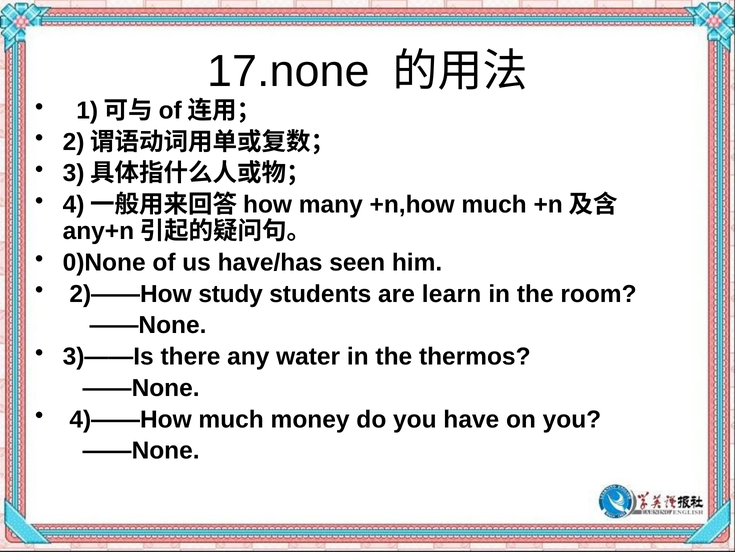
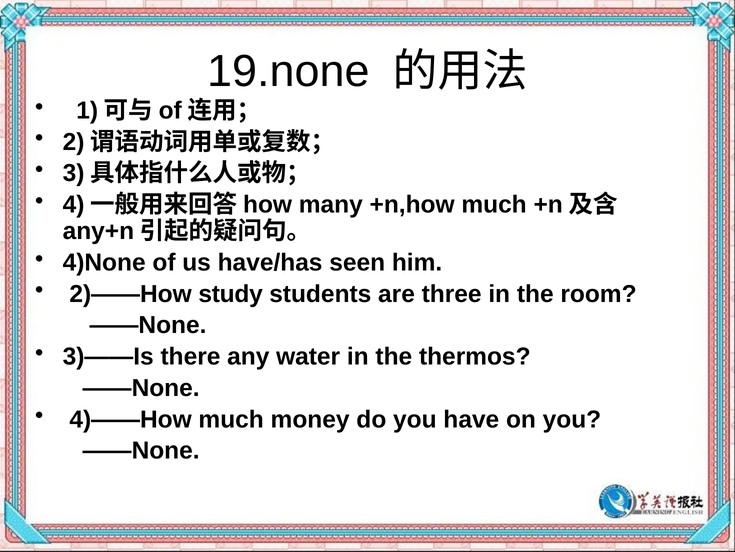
17.none: 17.none -> 19.none
0)None: 0)None -> 4)None
learn: learn -> three
